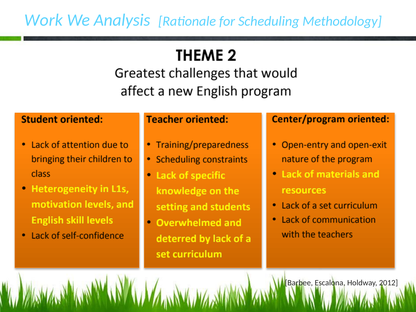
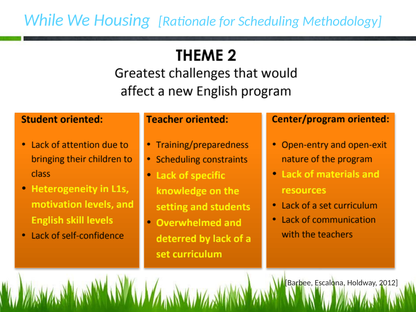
Work: Work -> While
Analysis: Analysis -> Housing
